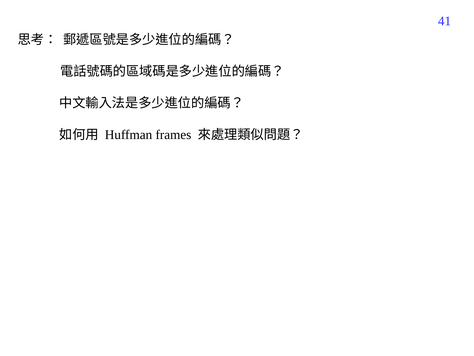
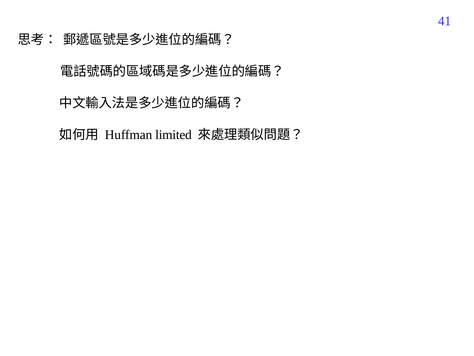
frames: frames -> limited
